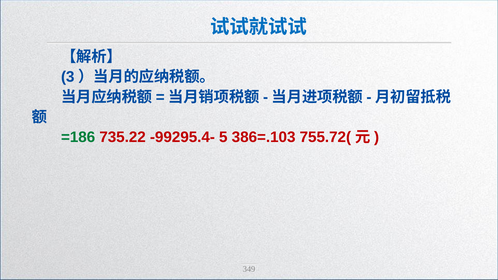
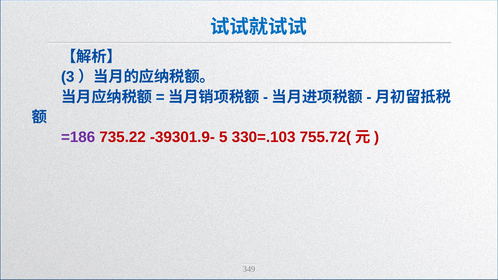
=186 colour: green -> purple
-99295.4-: -99295.4- -> -39301.9-
386=.103: 386=.103 -> 330=.103
